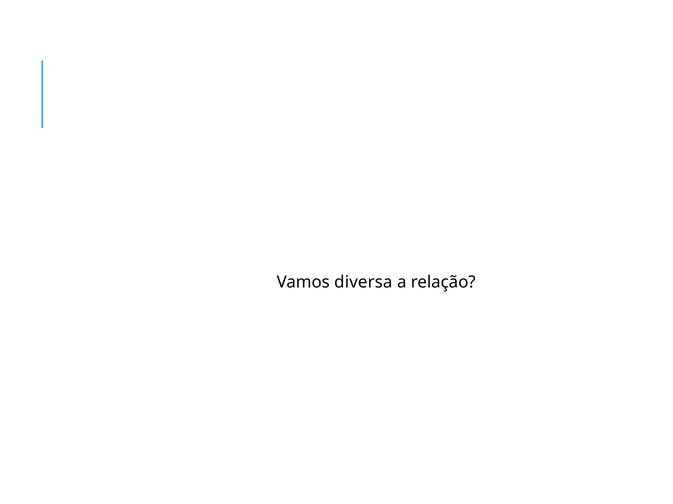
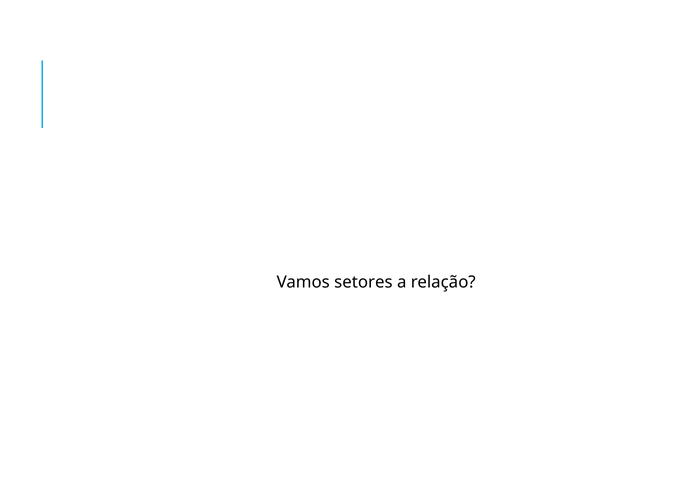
diversa: diversa -> setores
